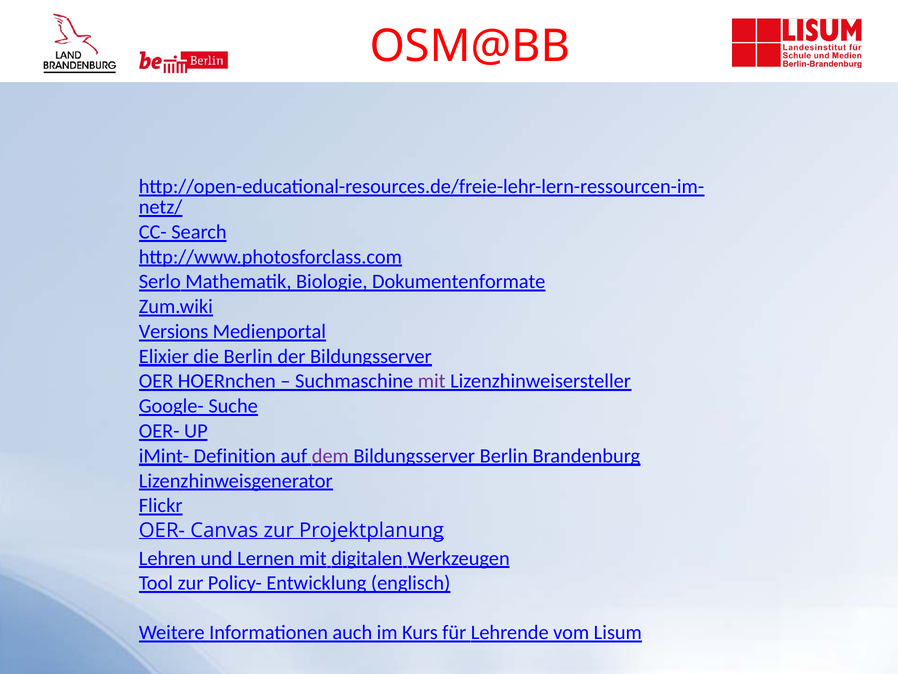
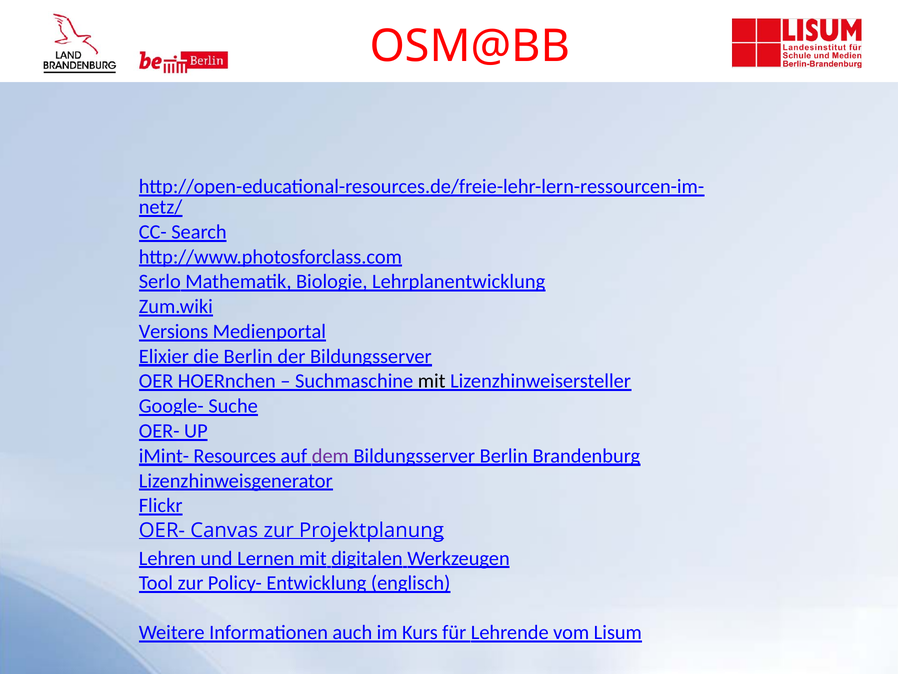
Dokumentenformate: Dokumentenformate -> Lehrplanentwicklung
mit at (432, 381) colour: purple -> black
Definition: Definition -> Resources
